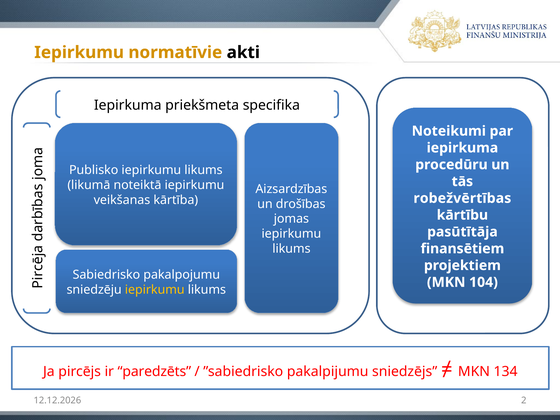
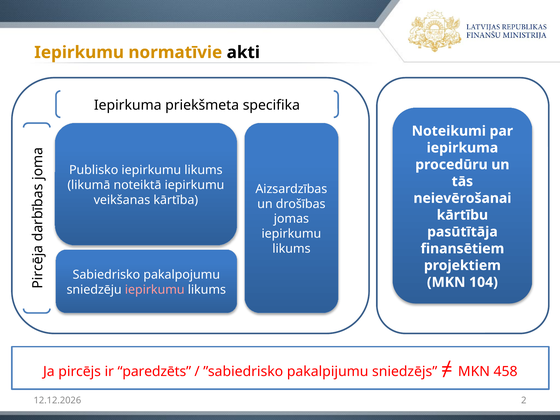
robežvērtības: robežvērtības -> neievērošanai
iepirkumu at (155, 290) colour: yellow -> pink
134: 134 -> 458
